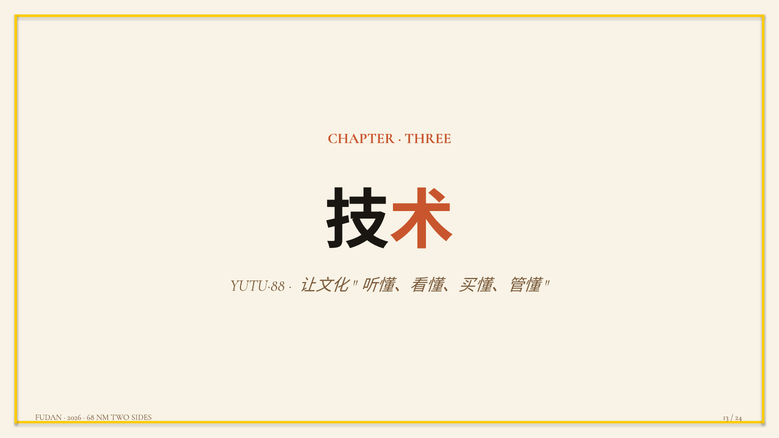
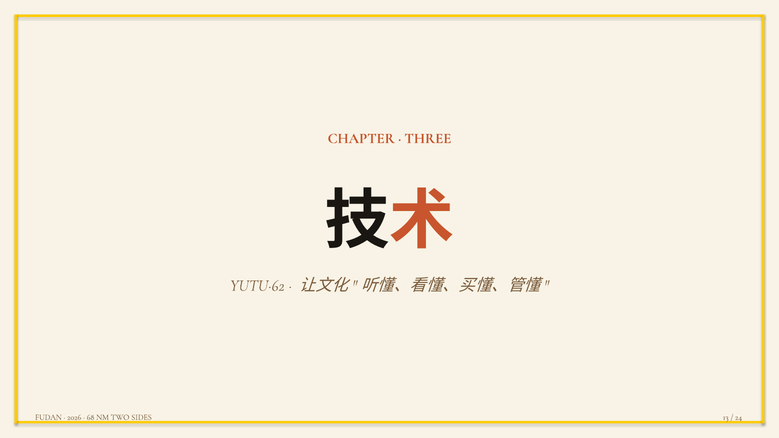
YUTU·88: YUTU·88 -> YUTU·62
